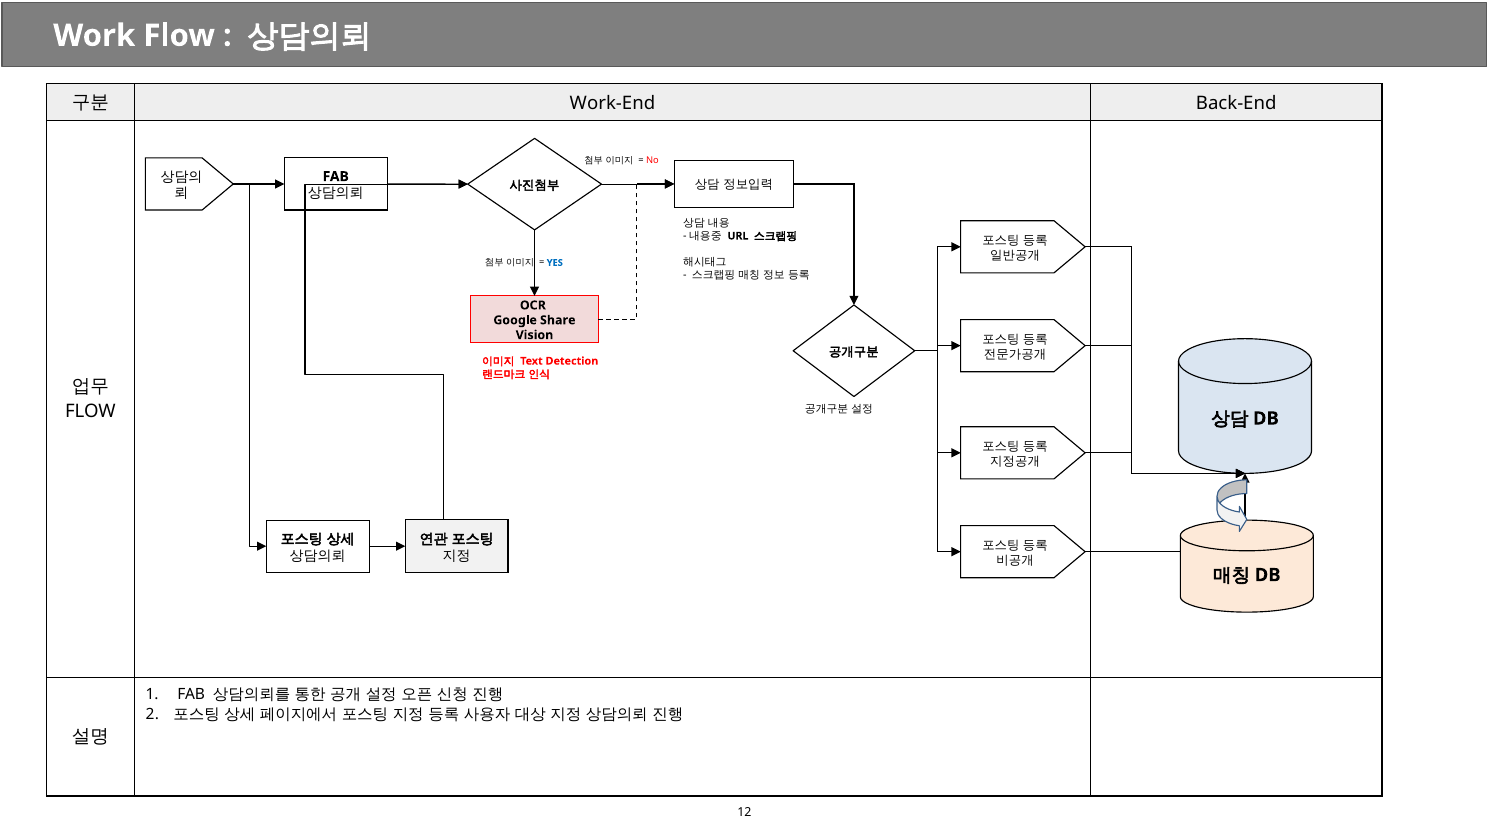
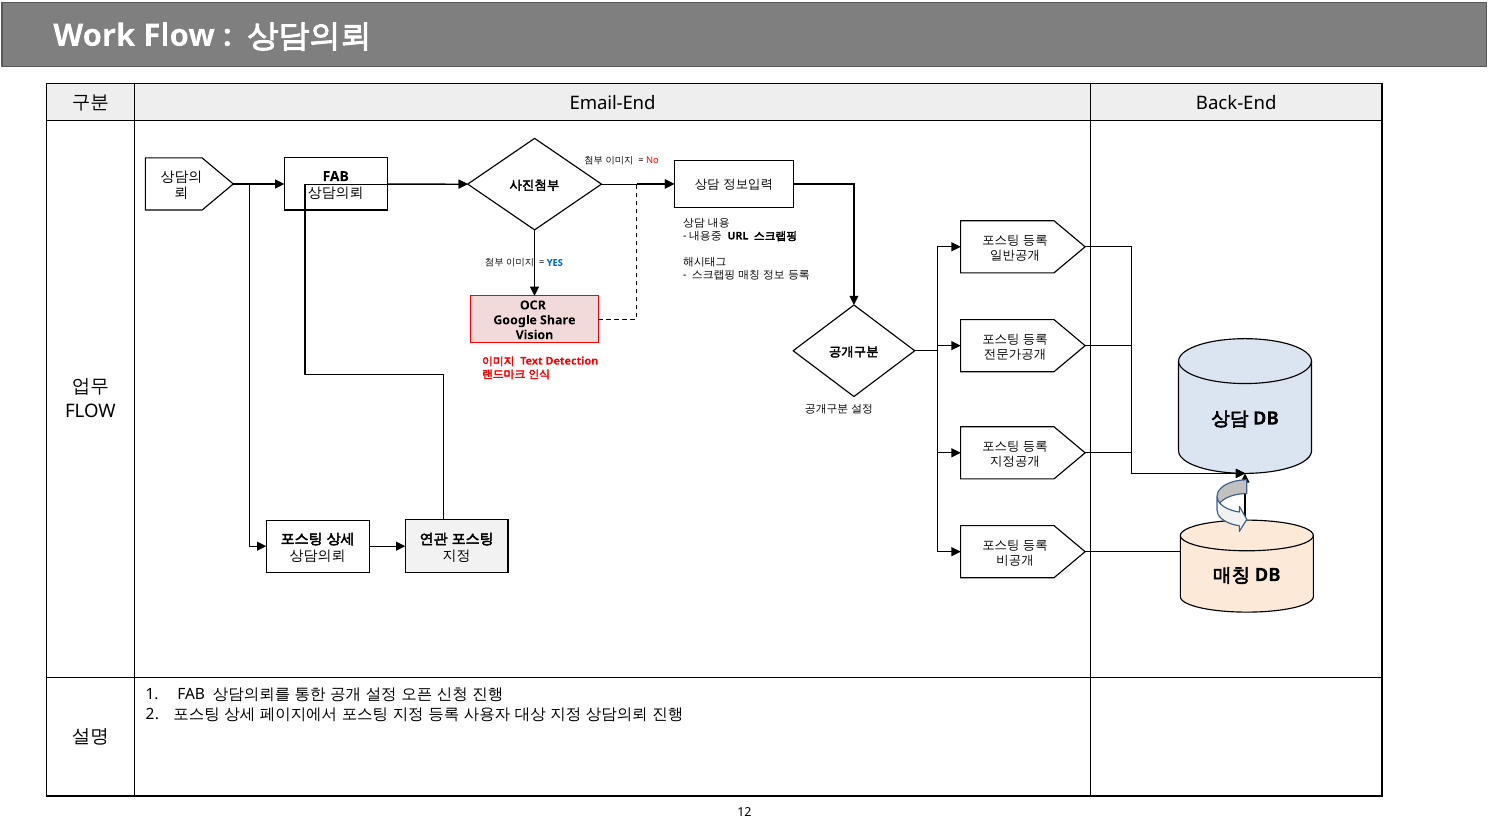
Work-End: Work-End -> Email-End
